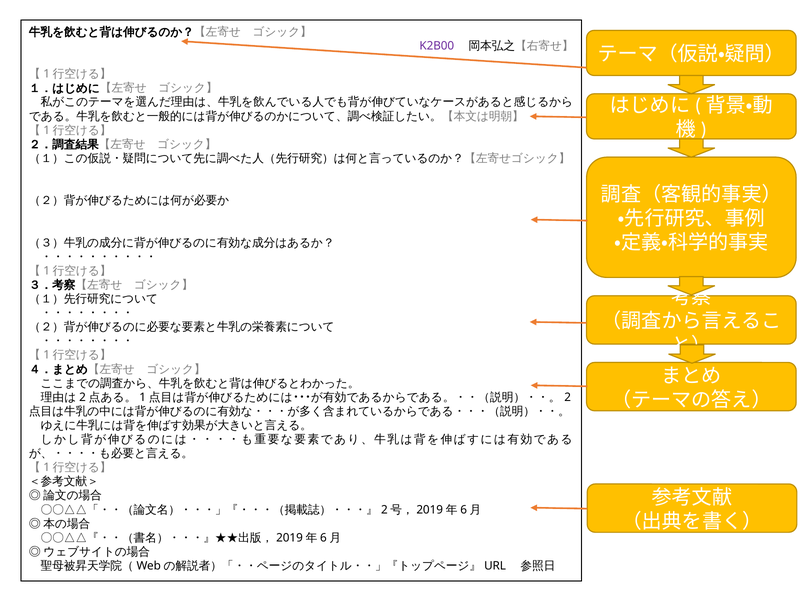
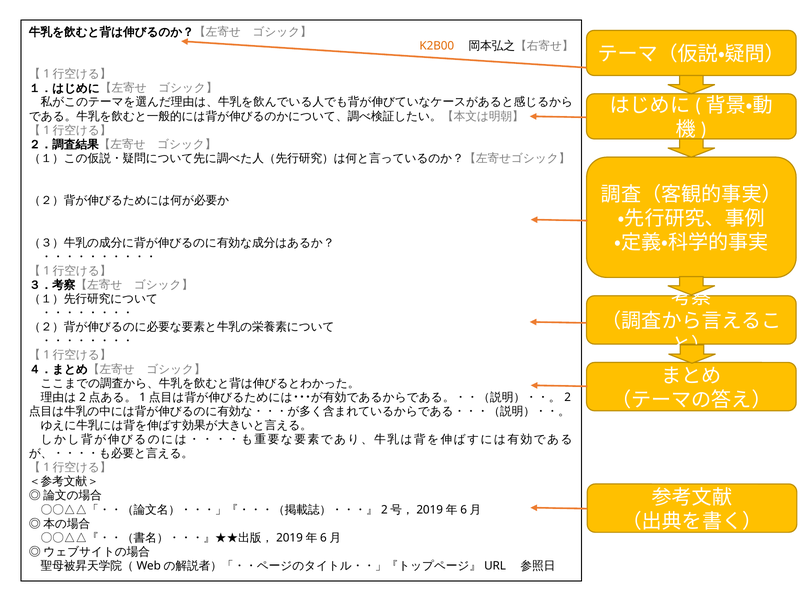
K2B00 colour: purple -> orange
